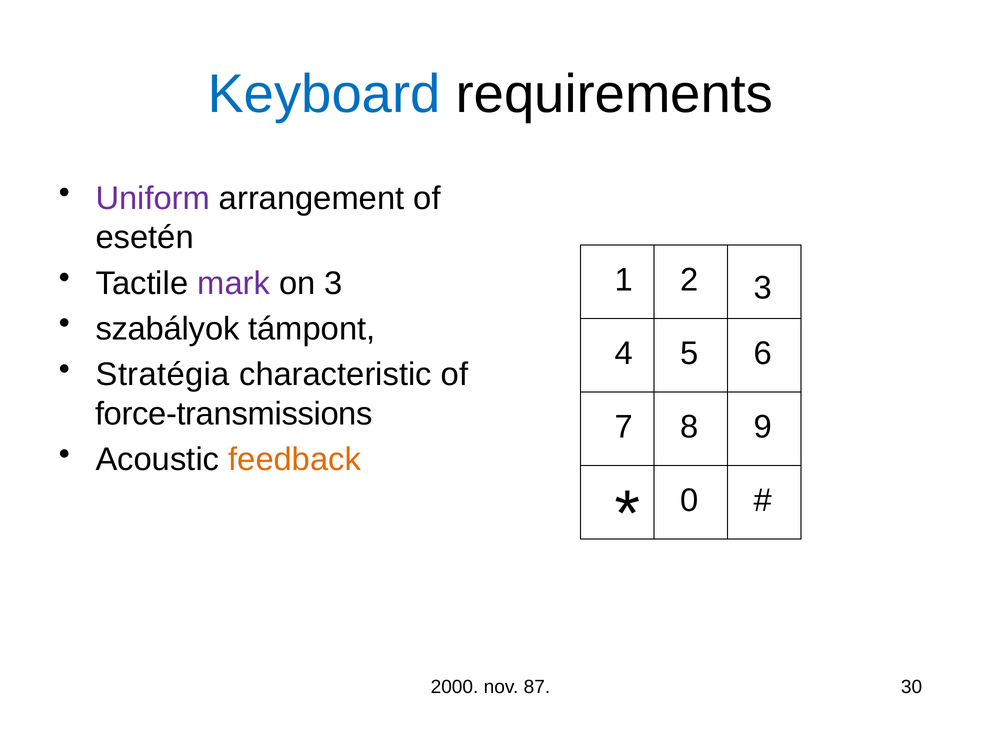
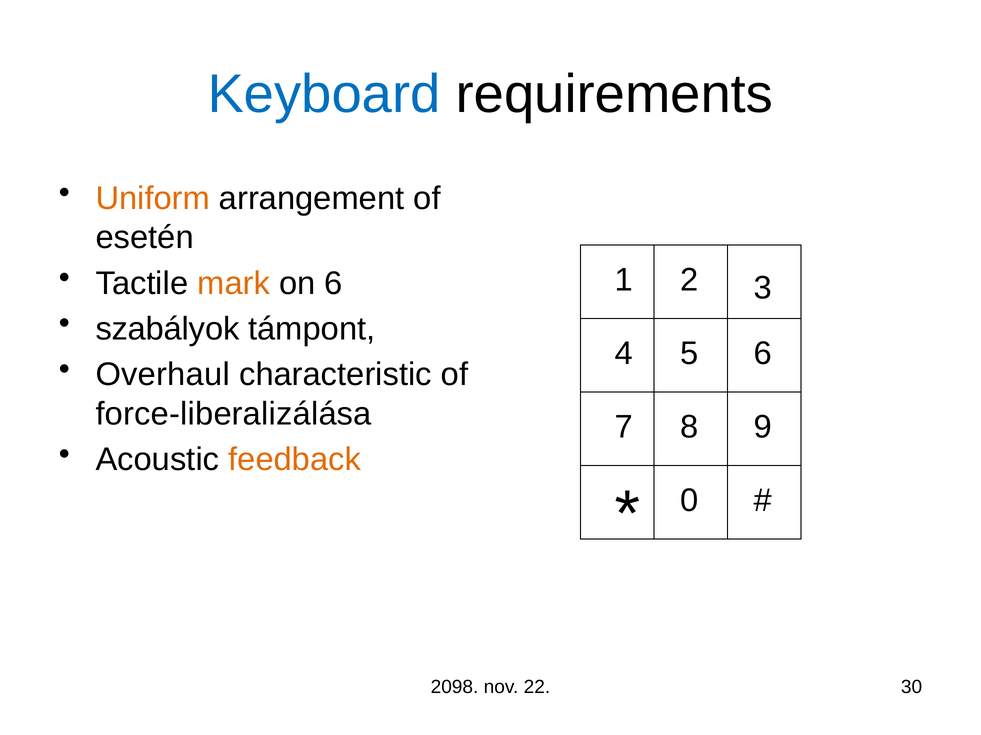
Uniform colour: purple -> orange
mark colour: purple -> orange
on 3: 3 -> 6
Stratégia: Stratégia -> Overhaul
force-transmissions: force-transmissions -> force-liberalizálása
2000: 2000 -> 2098
87: 87 -> 22
